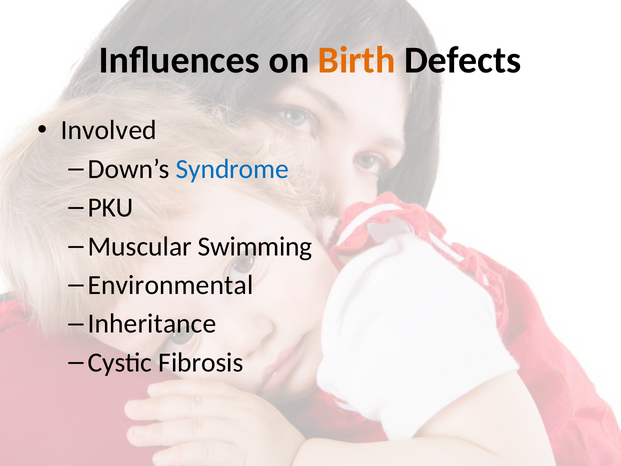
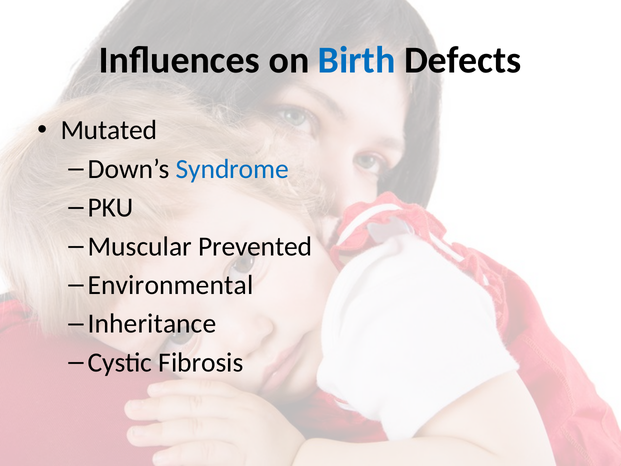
Birth colour: orange -> blue
Involved: Involved -> Mutated
Swimming: Swimming -> Prevented
